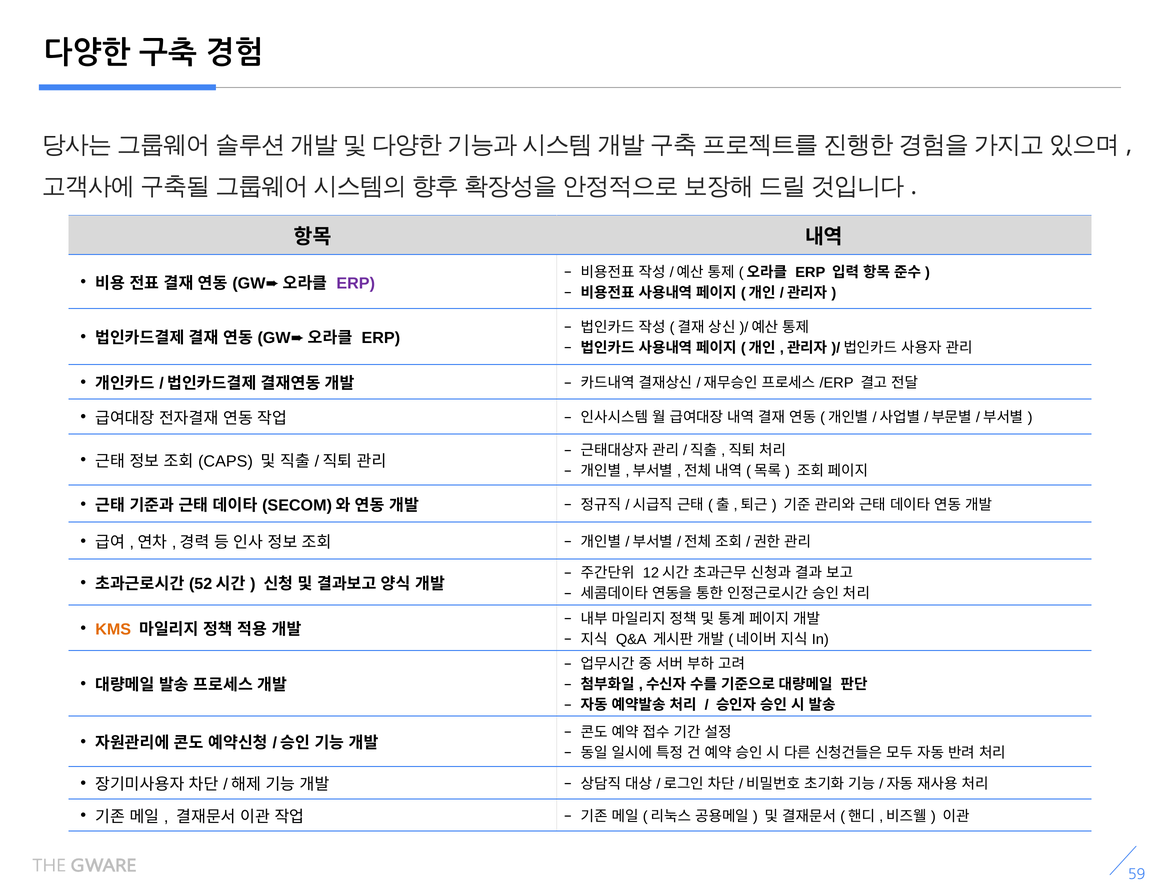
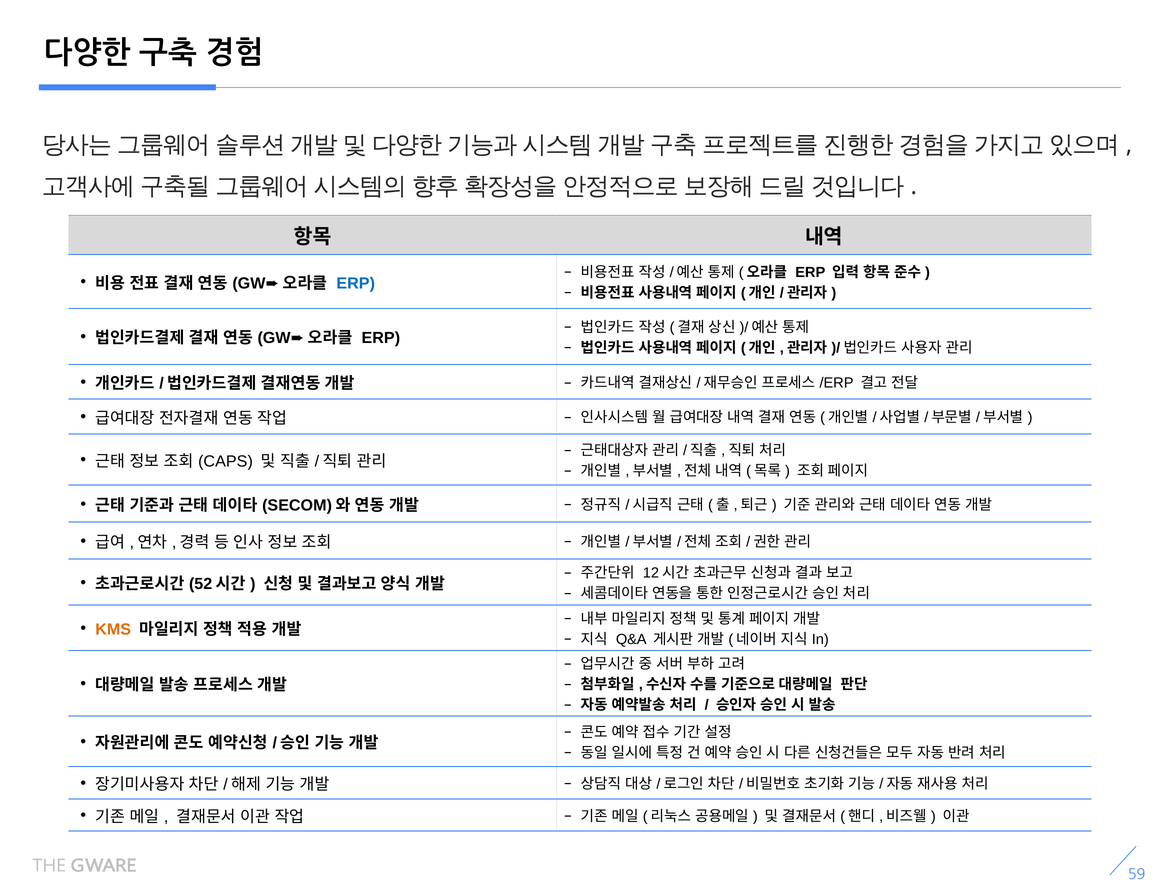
ERP at (356, 283) colour: purple -> blue
